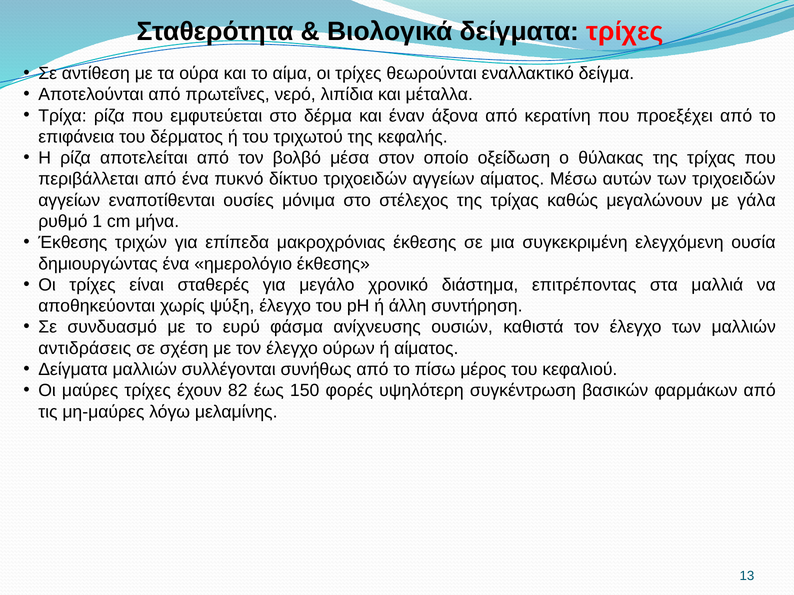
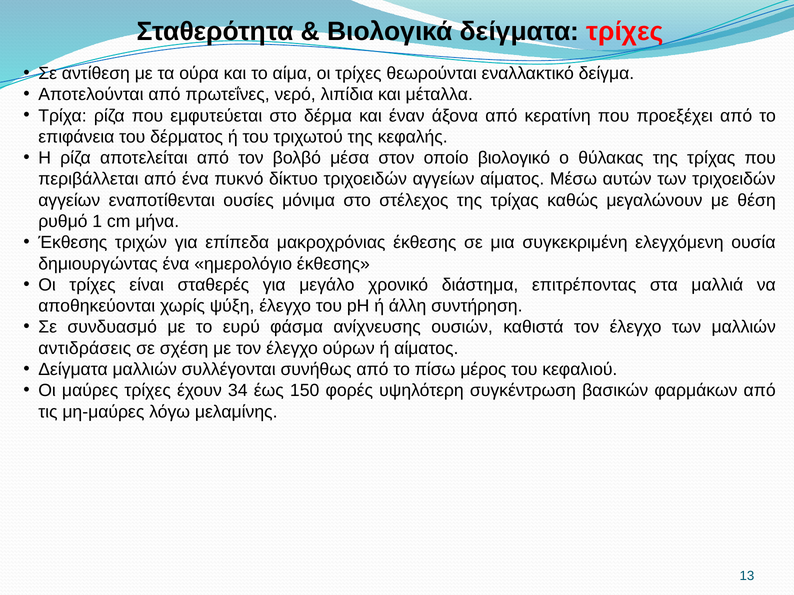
οξείδωση: οξείδωση -> βιολογικό
γάλα: γάλα -> θέση
82: 82 -> 34
